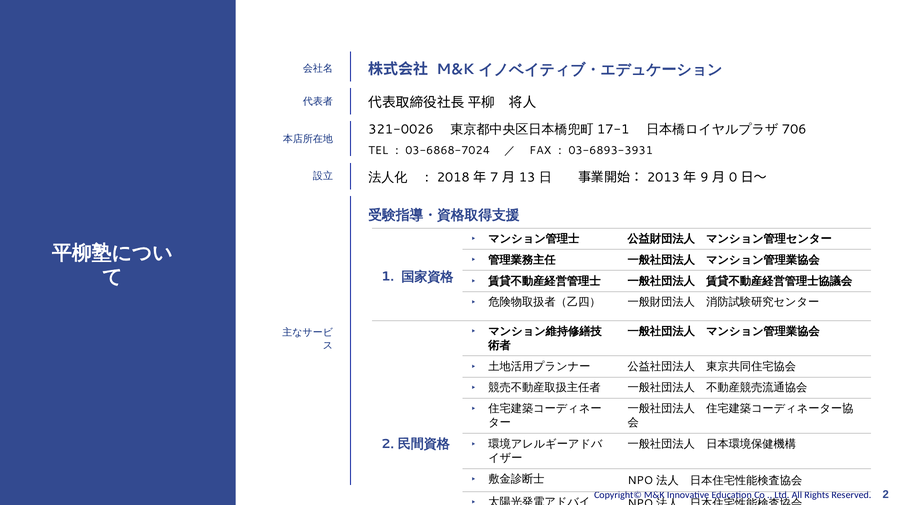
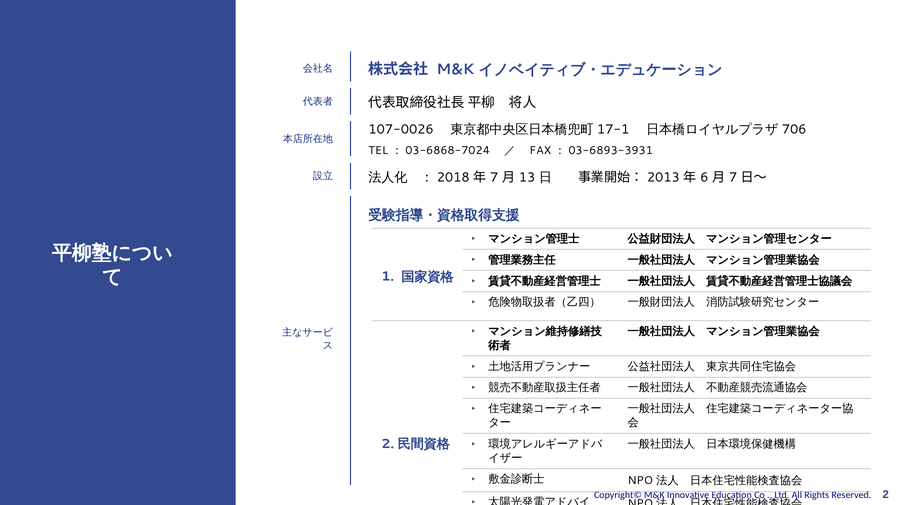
321-0026: 321-0026 -> 107-0026
9: 9 -> 6
0 at (733, 177): 0 -> 7
